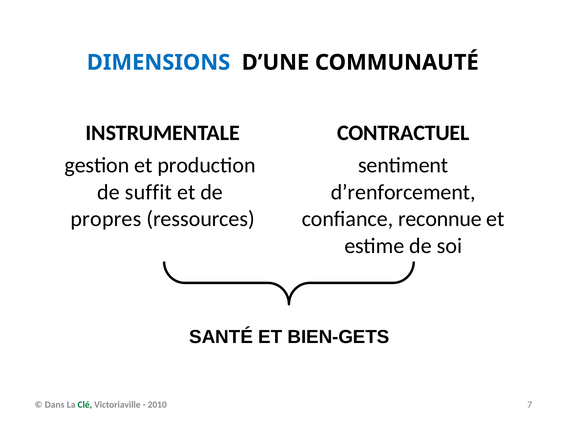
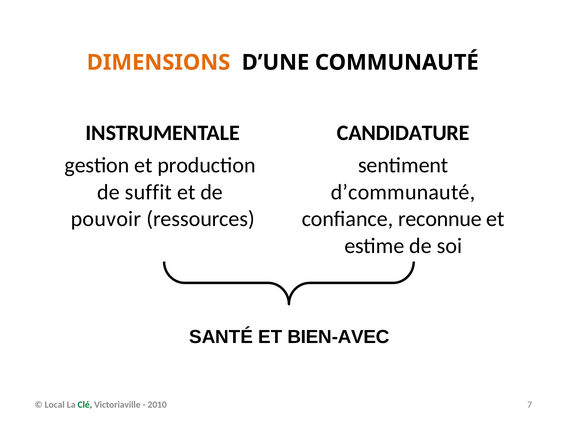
DIMENSIONS colour: blue -> orange
CONTRACTUEL: CONTRACTUEL -> CANDIDATURE
d’renforcement: d’renforcement -> d’communauté
propres: propres -> pouvoir
BIEN-GETS: BIEN-GETS -> BIEN-AVEC
Dans: Dans -> Local
